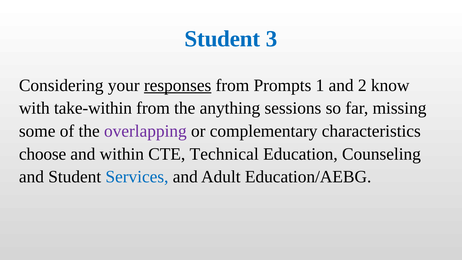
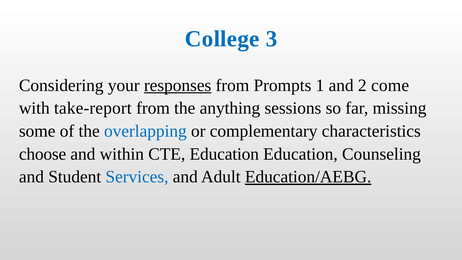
Student at (222, 39): Student -> College
know: know -> come
take-within: take-within -> take-report
overlapping colour: purple -> blue
CTE Technical: Technical -> Education
Education/AEBG underline: none -> present
